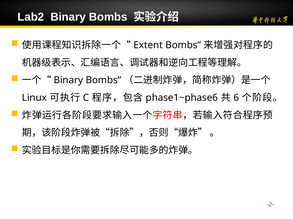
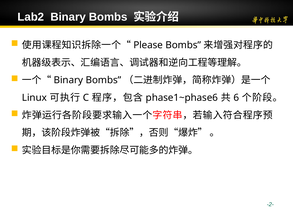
Extent: Extent -> Please
